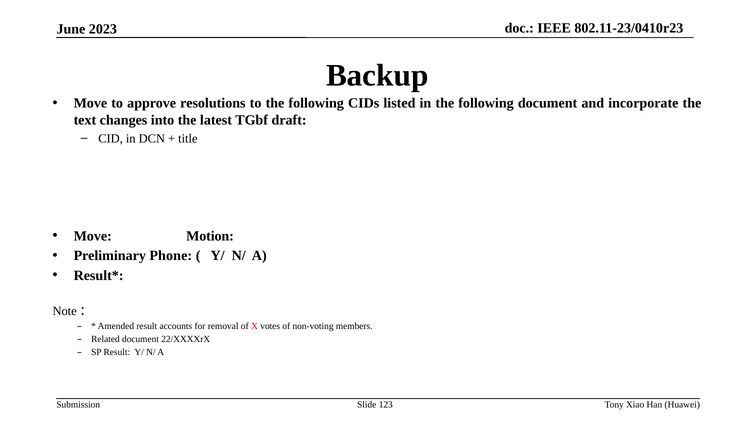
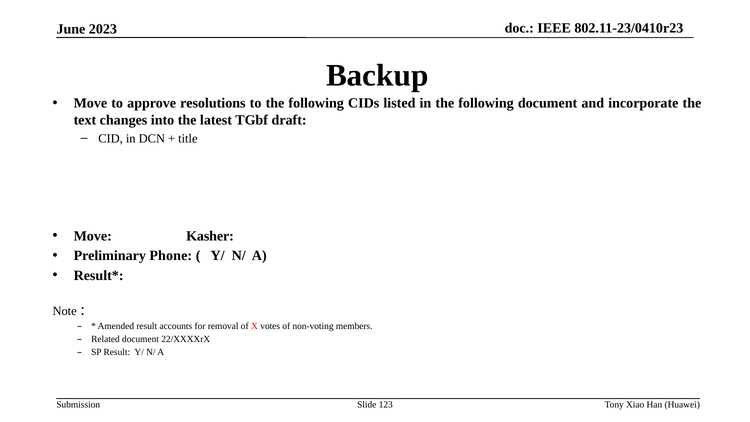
Motion: Motion -> Kasher
